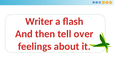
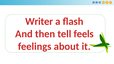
over: over -> feels
